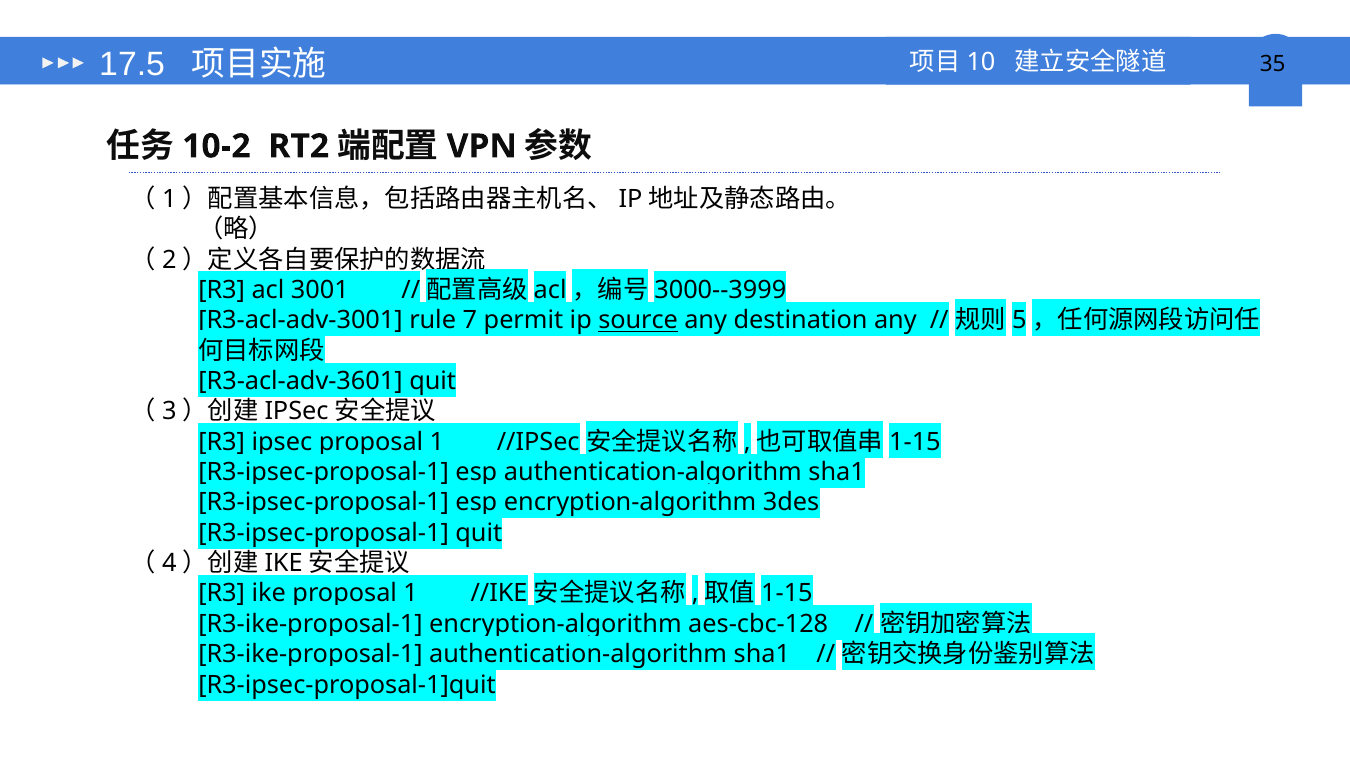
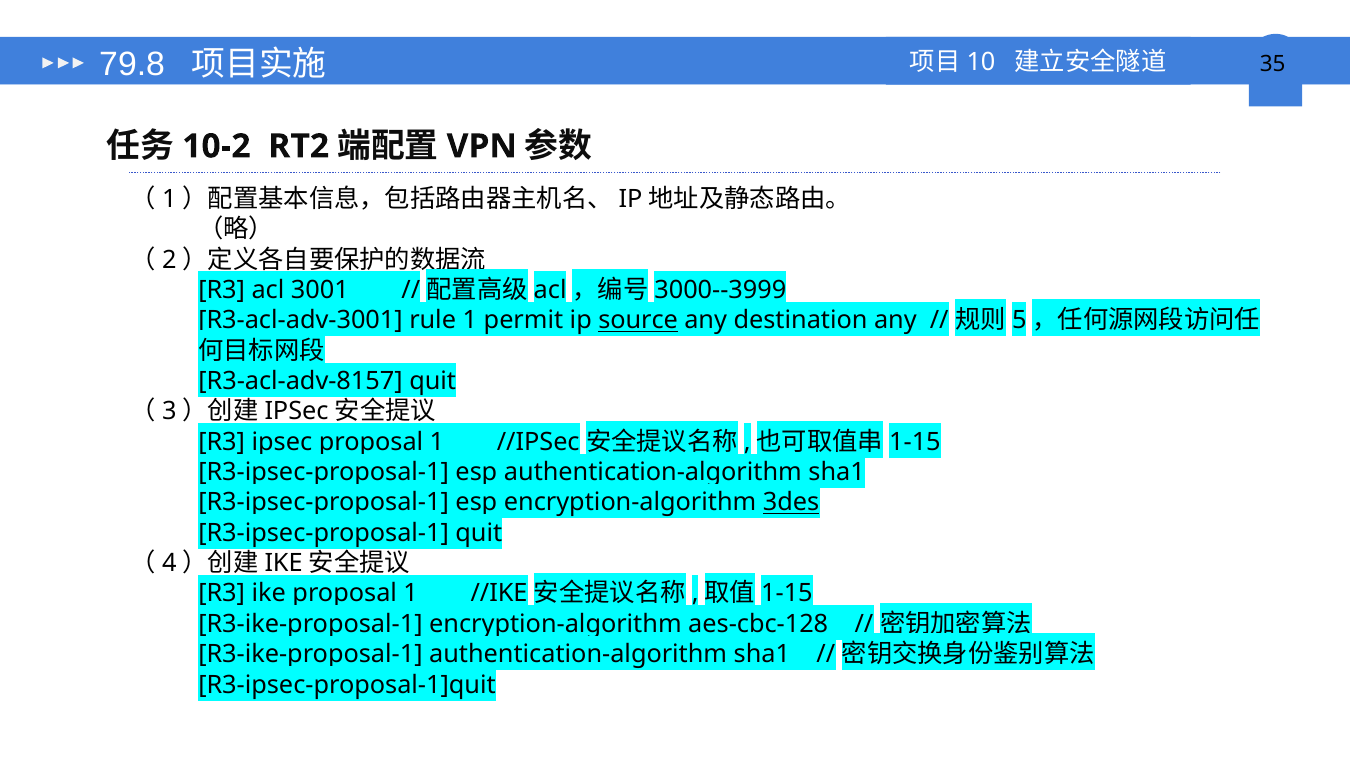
17.5: 17.5 -> 79.8
rule 7: 7 -> 1
R3-acl-adv-3601: R3-acl-adv-3601 -> R3-acl-adv-8157
3des underline: none -> present
